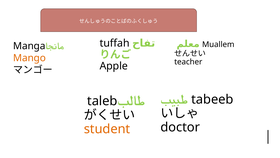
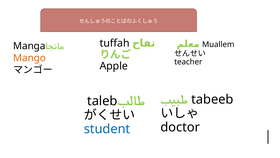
student colour: orange -> blue
